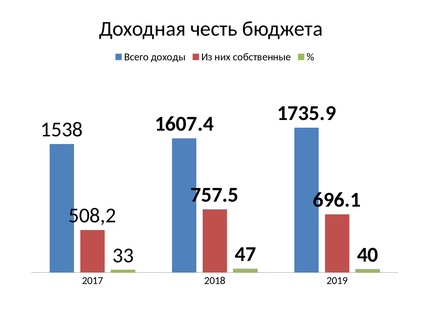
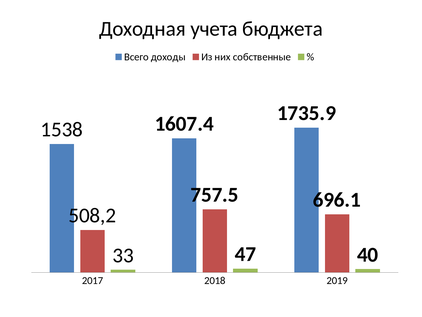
честь: честь -> учета
